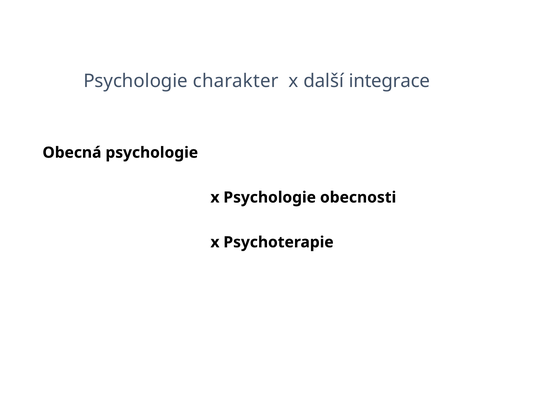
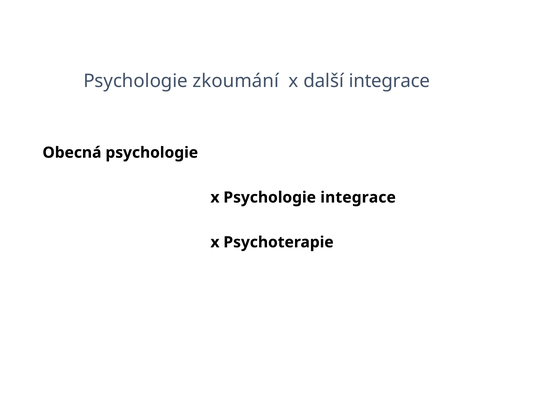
charakter: charakter -> zkoumání
Psychologie obecnosti: obecnosti -> integrace
